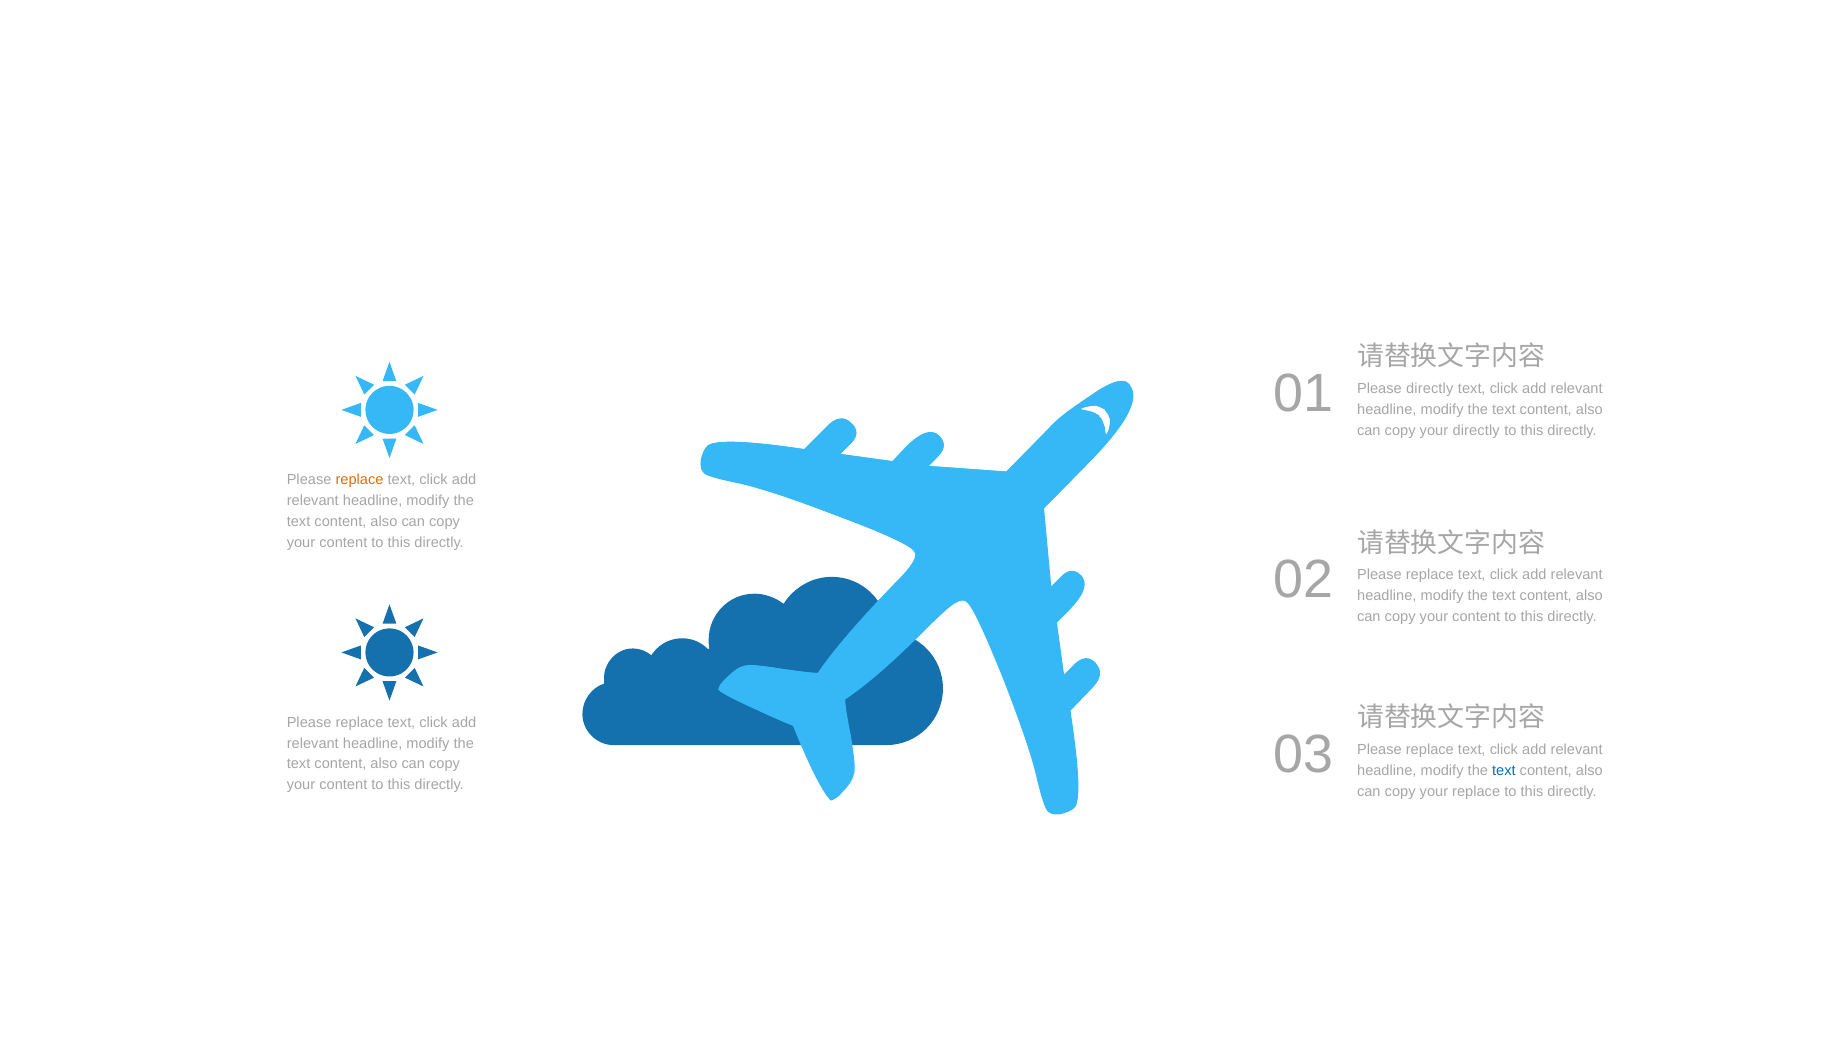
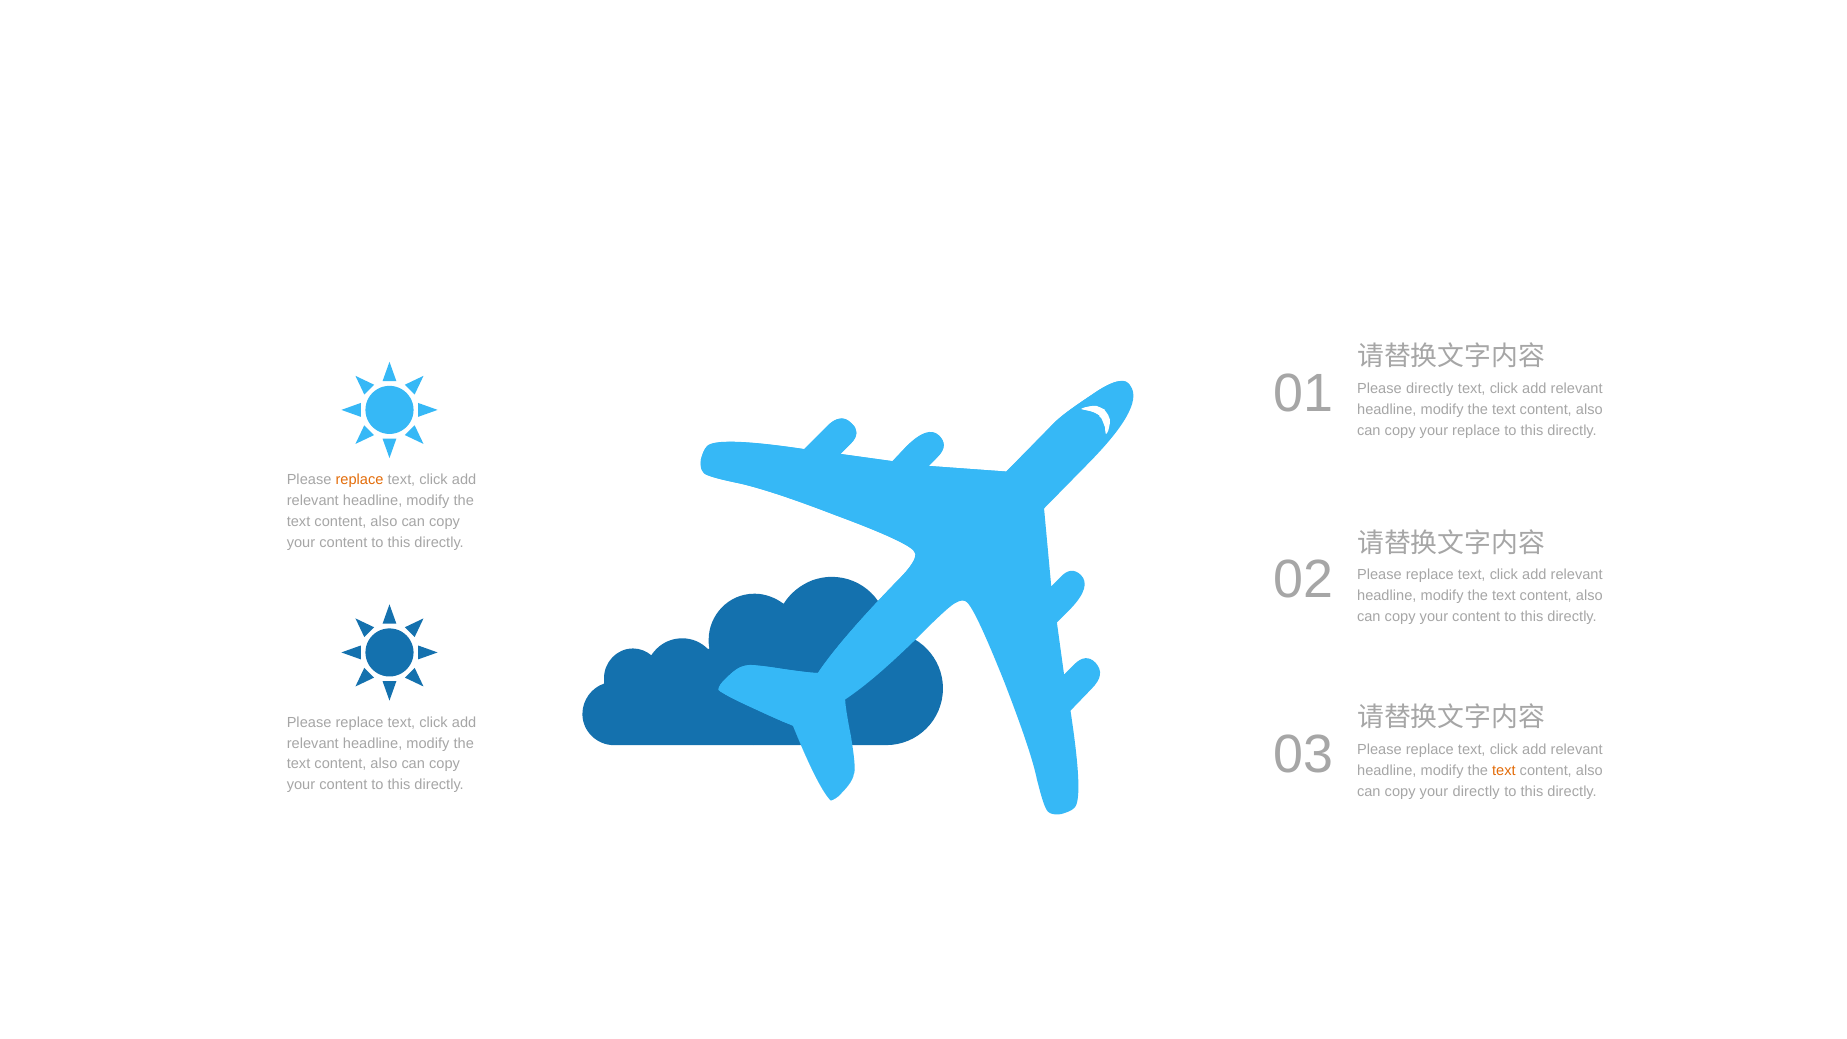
your directly: directly -> replace
text at (1504, 771) colour: blue -> orange
your replace: replace -> directly
